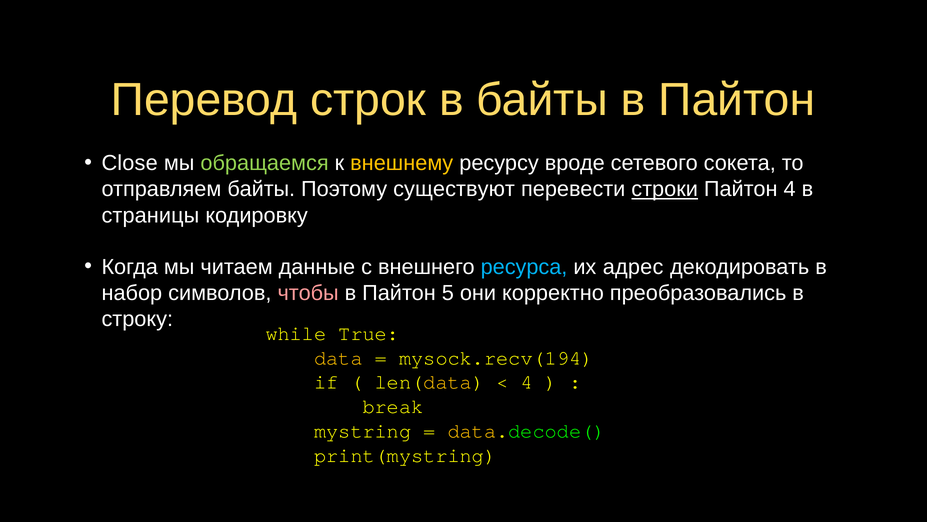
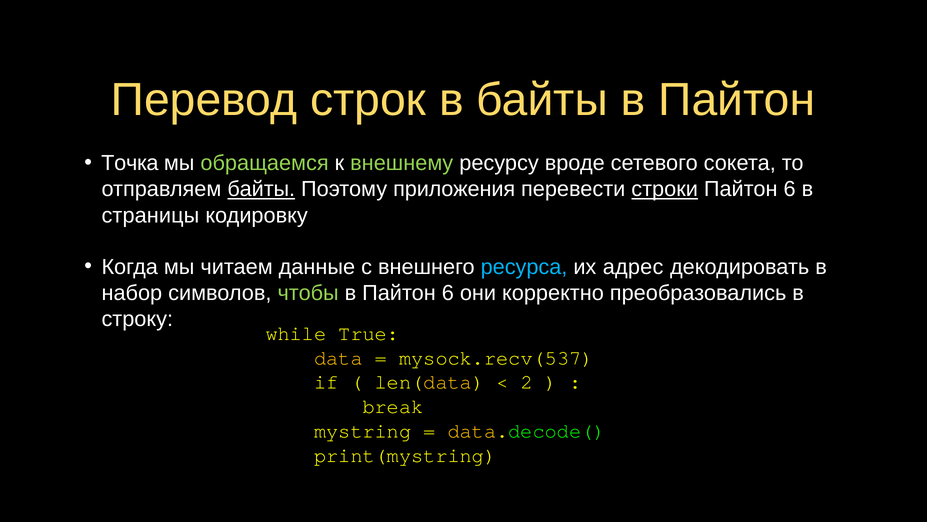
Close: Close -> Точка
внешнему colour: yellow -> light green
байты at (261, 189) underline: none -> present
существуют: существуют -> приложения
4 at (790, 189): 4 -> 6
чтобы colour: pink -> light green
в Пайтон 5: 5 -> 6
mysock.recv(194: mysock.recv(194 -> mysock.recv(537
4 at (527, 382): 4 -> 2
